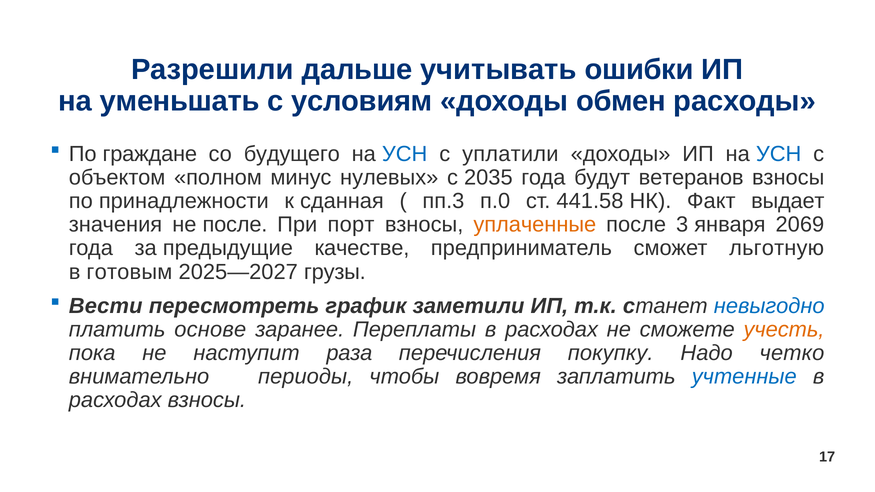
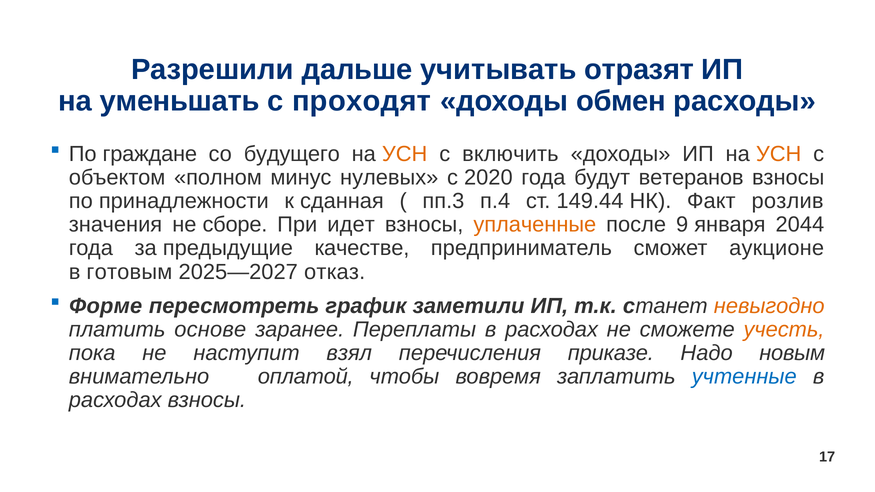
ошибки: ошибки -> отразят
условиям: условиям -> проходят
УСН at (405, 154) colour: blue -> orange
уплатили: уплатили -> включить
УСН at (779, 154) colour: blue -> orange
2035: 2035 -> 2020
п.0: п.0 -> п.4
441.58: 441.58 -> 149.44
выдает: выдает -> розлив
не после: после -> сборе
порт: порт -> идет
3: 3 -> 9
2069: 2069 -> 2044
льготную: льготную -> аукционе
грузы: грузы -> отказ
Вести: Вести -> Форме
невыгодно colour: blue -> orange
раза: раза -> взял
покупку: покупку -> приказе
четко: четко -> новым
периоды: периоды -> оплатой
